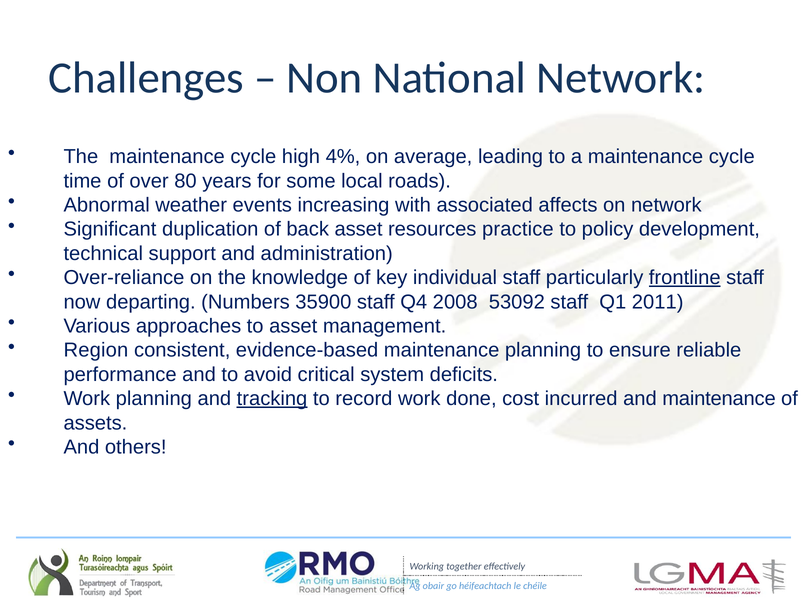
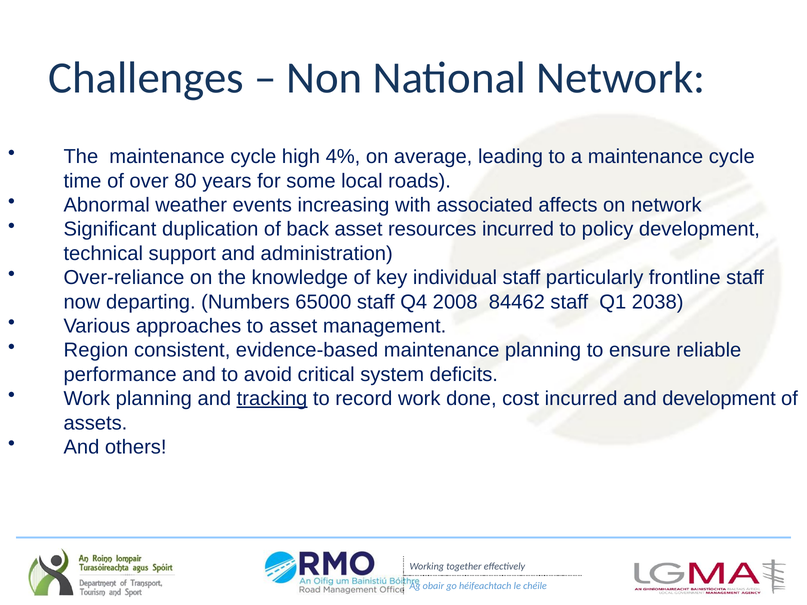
resources practice: practice -> incurred
frontline underline: present -> none
35900: 35900 -> 65000
53092: 53092 -> 84462
2011: 2011 -> 2038
and maintenance: maintenance -> development
